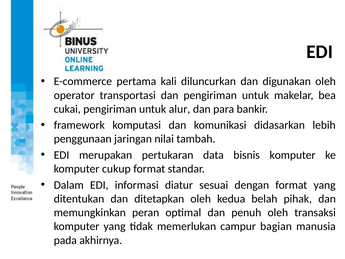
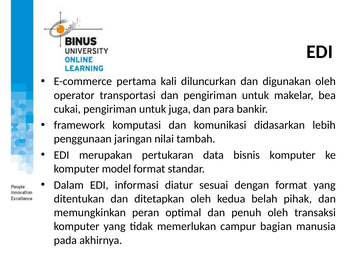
alur: alur -> juga
cukup: cukup -> model
